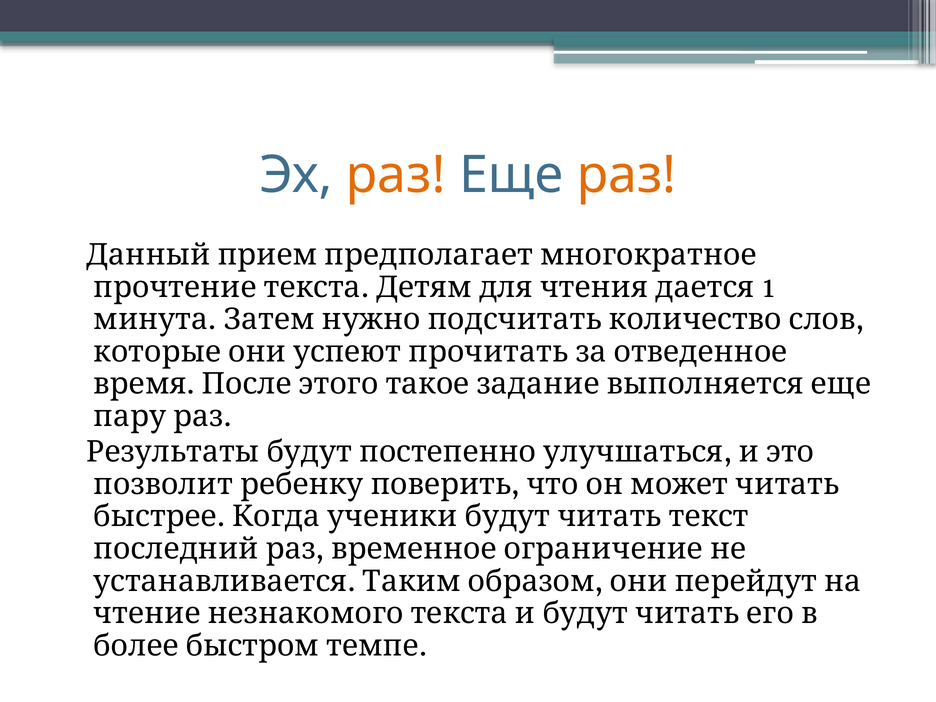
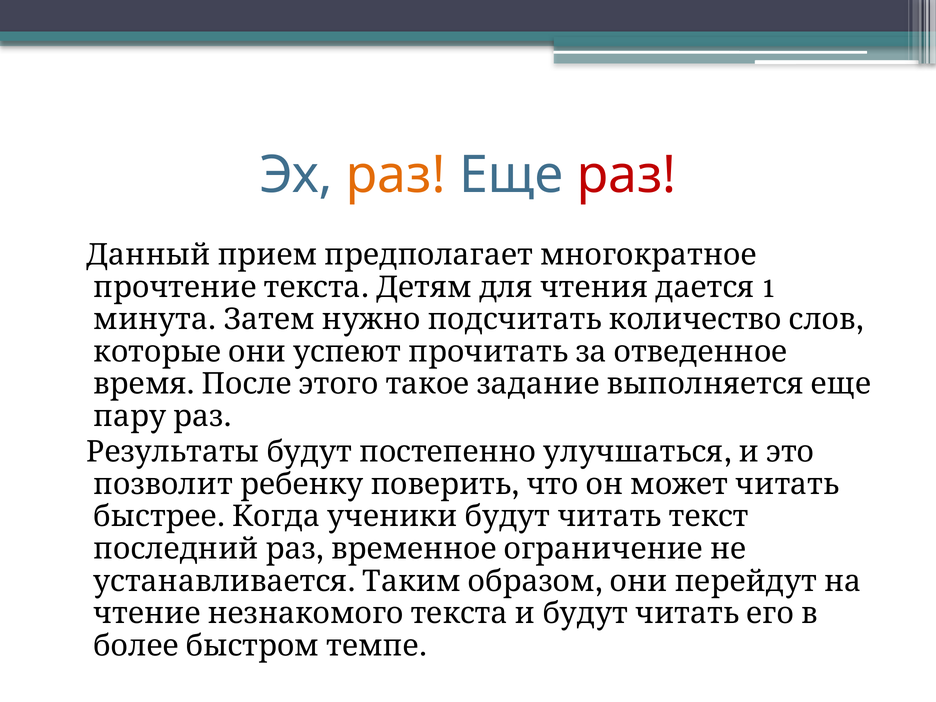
раз at (626, 175) colour: orange -> red
